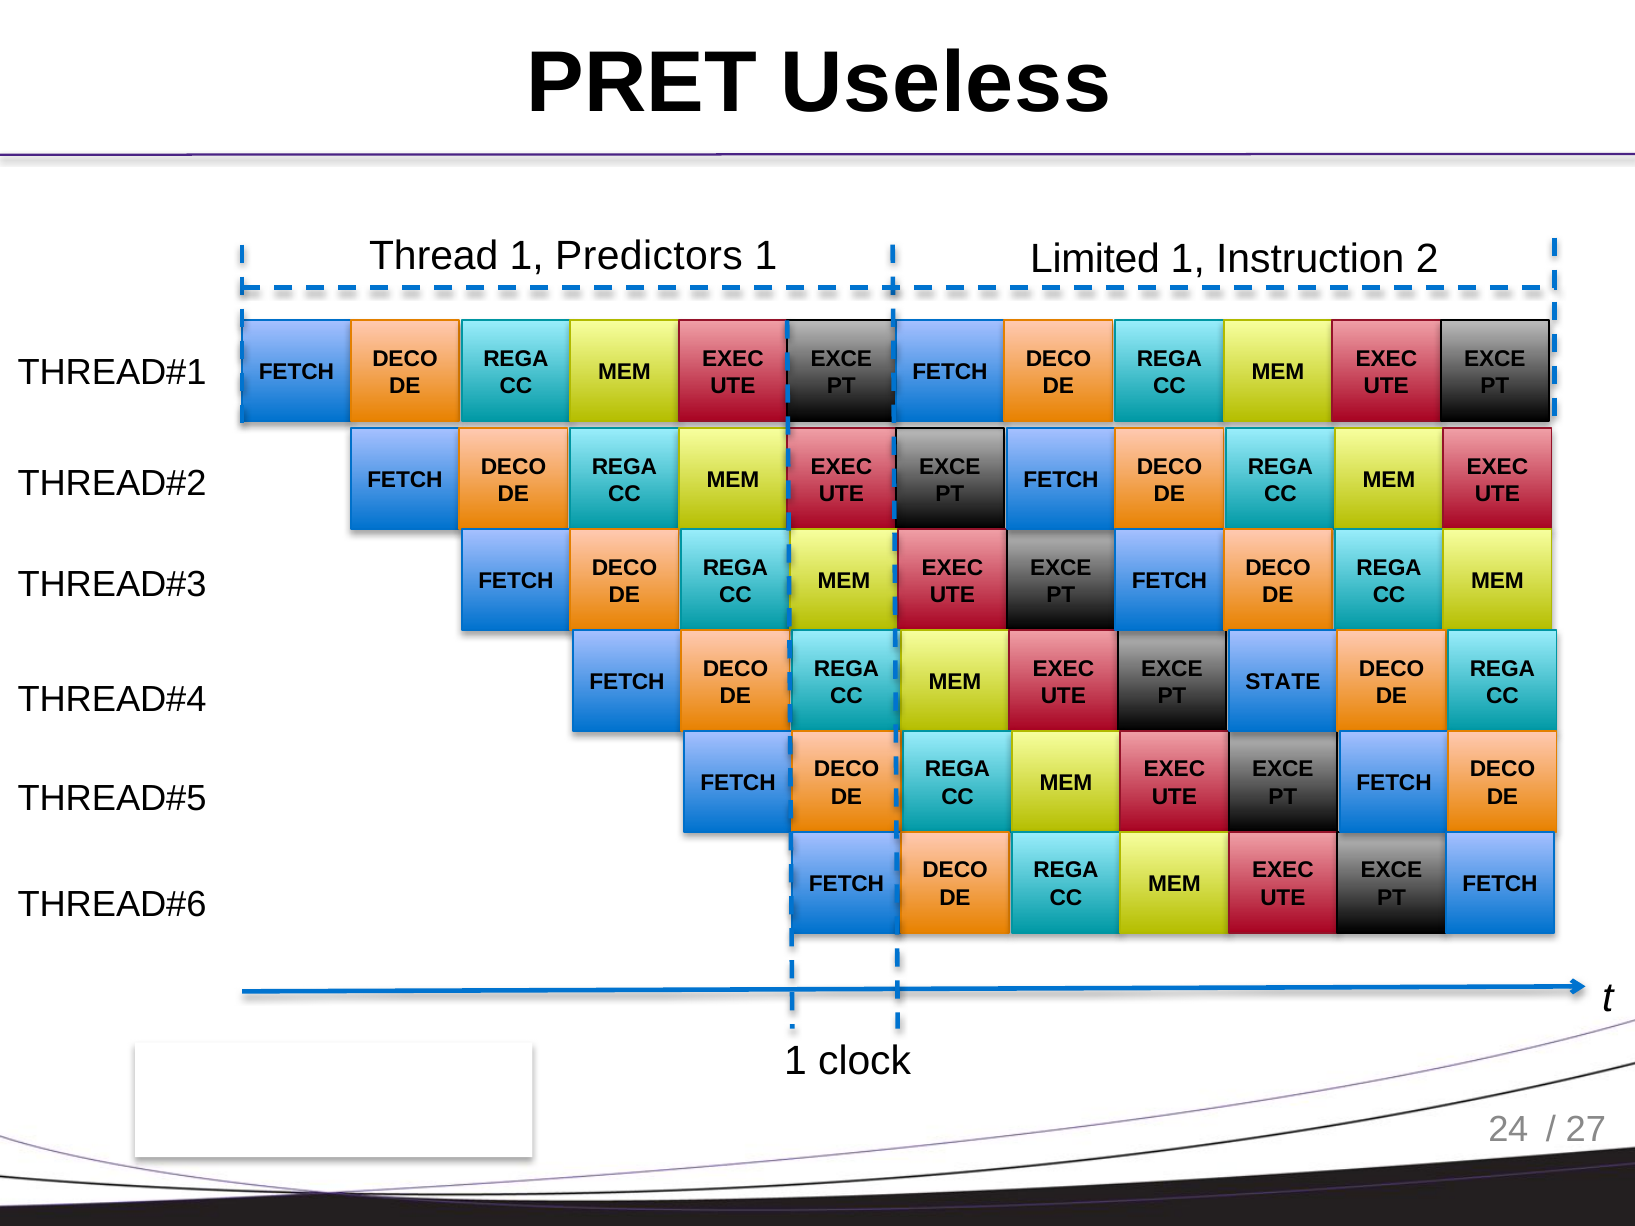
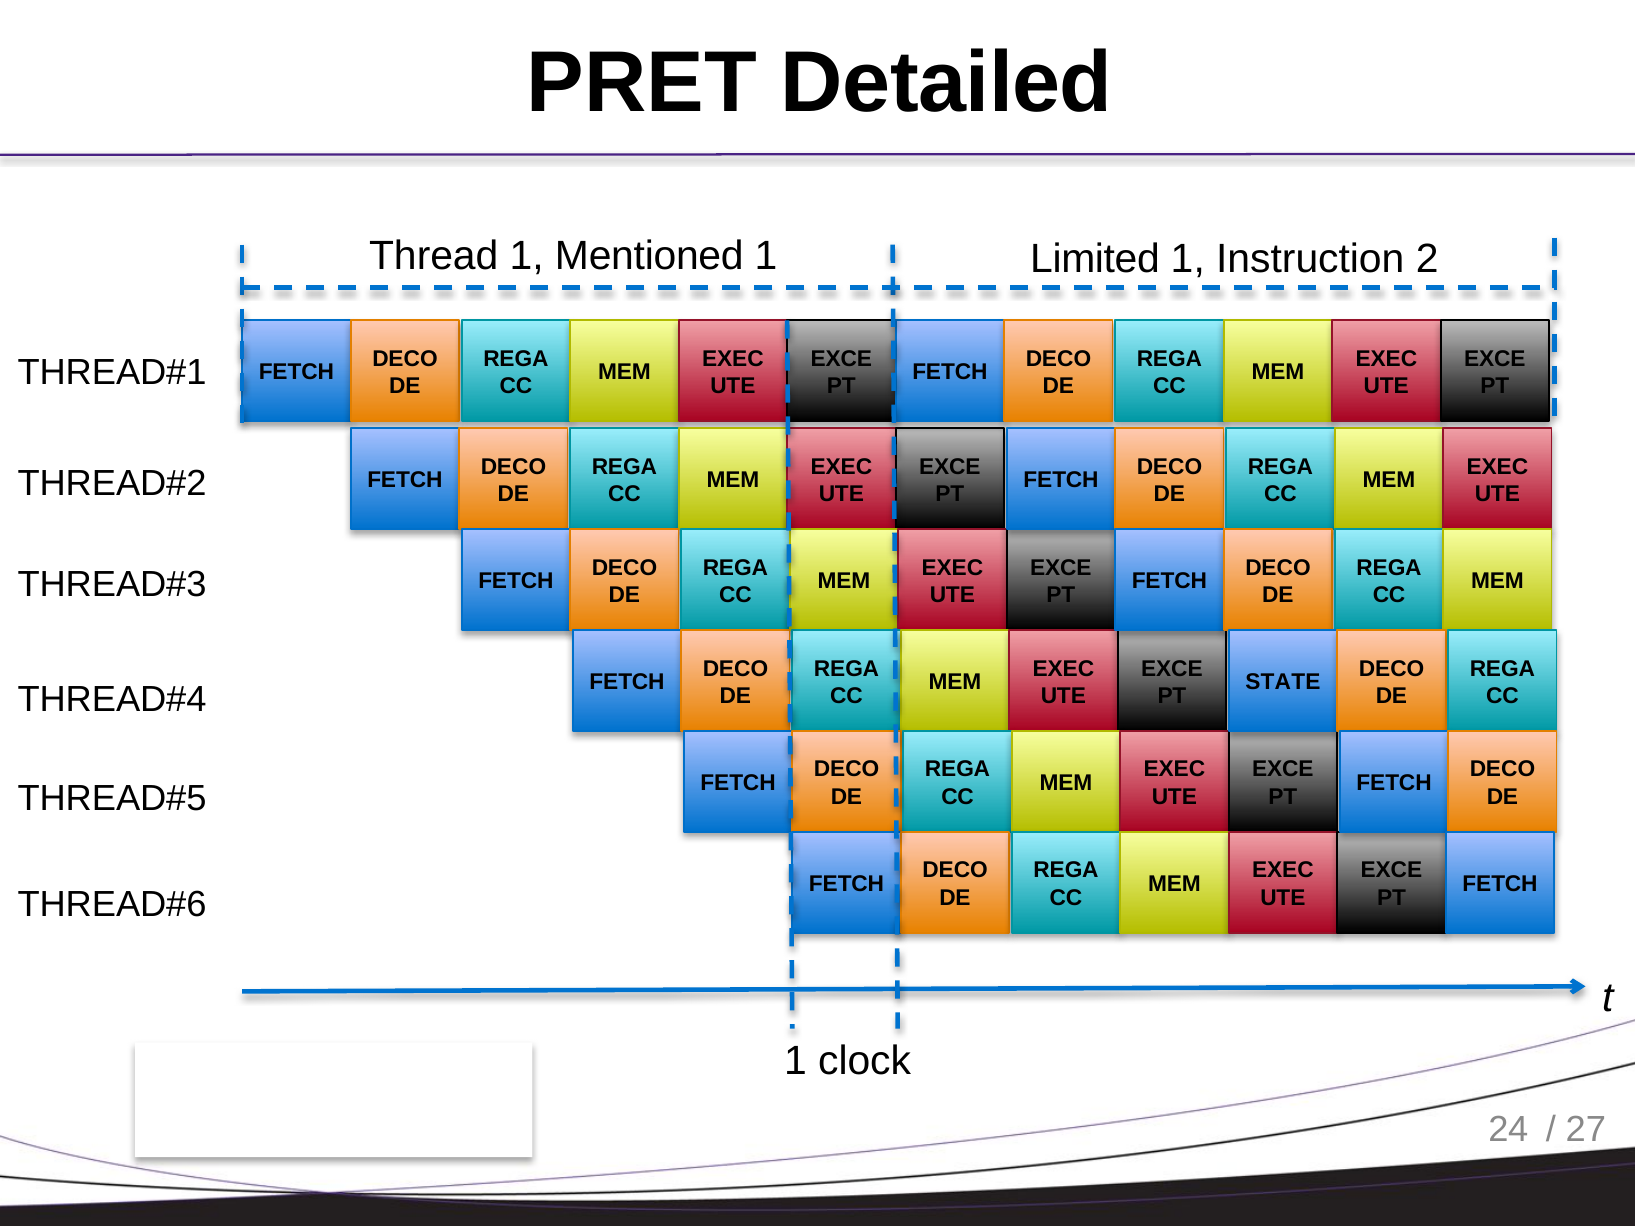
Useless: Useless -> Detailed
Predictors: Predictors -> Mentioned
